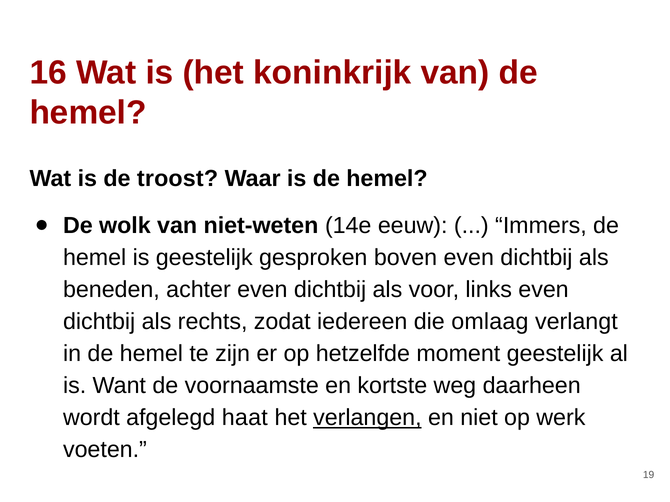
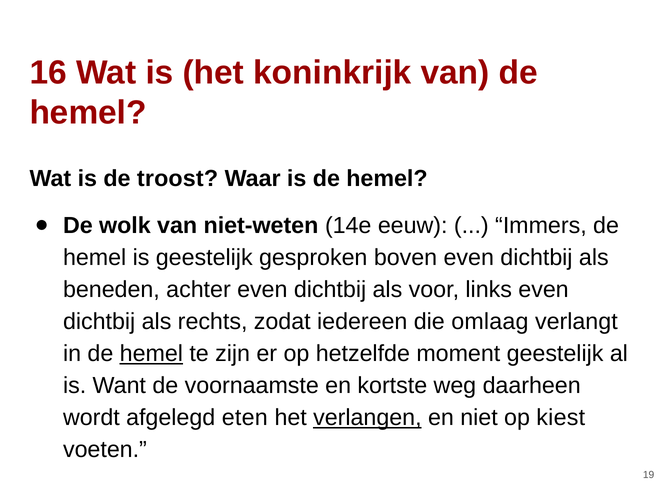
hemel at (151, 354) underline: none -> present
haat: haat -> eten
werk: werk -> kiest
